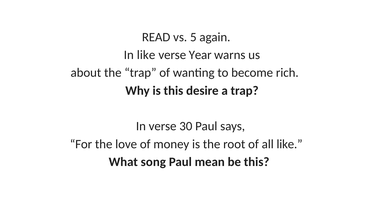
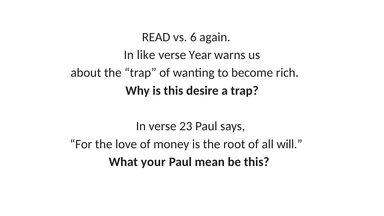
5: 5 -> 6
30: 30 -> 23
all like: like -> will
song: song -> your
